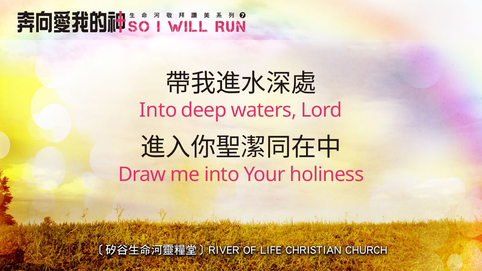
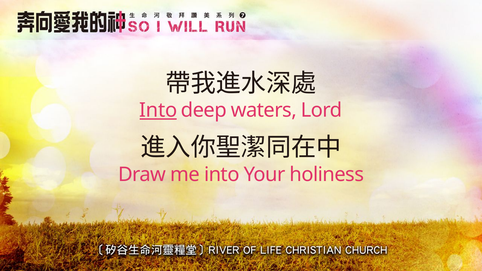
Into at (158, 110) underline: none -> present
